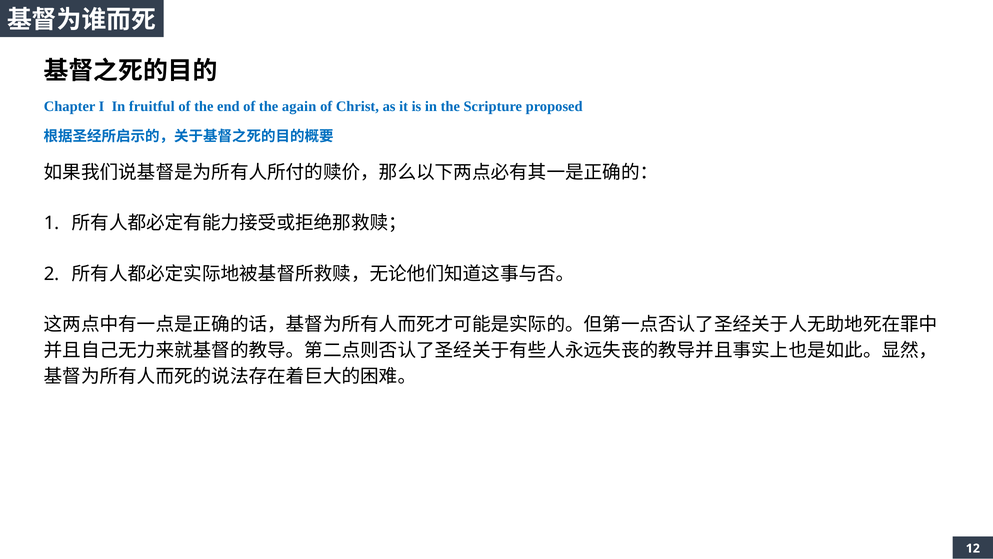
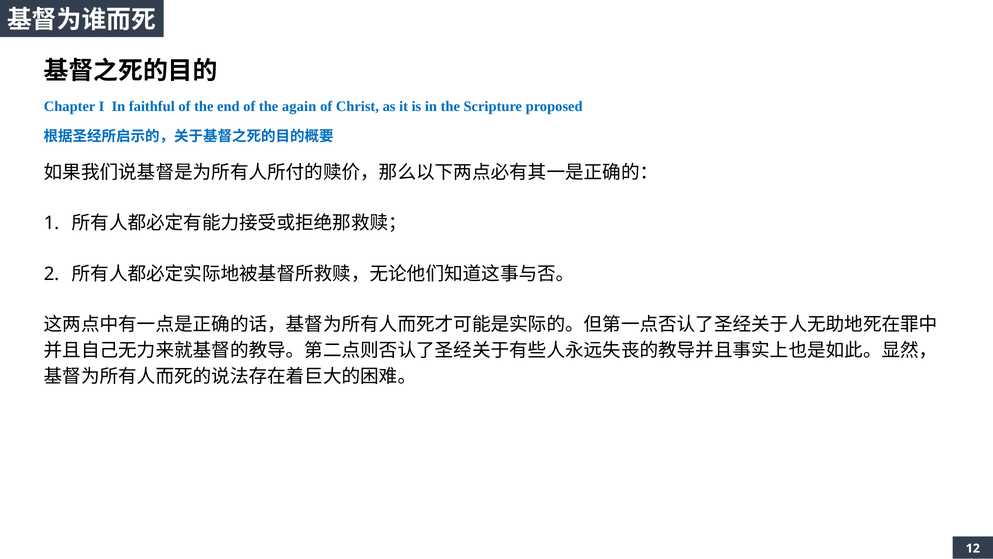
fruitful: fruitful -> faithful
